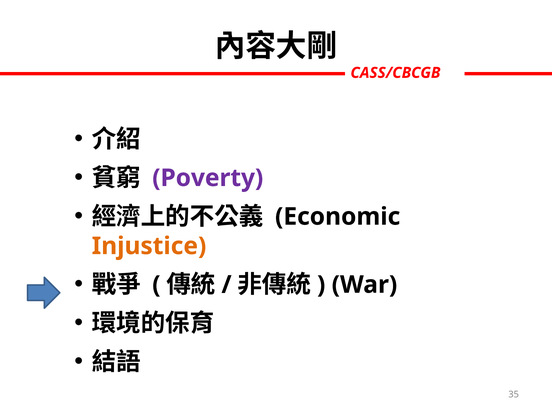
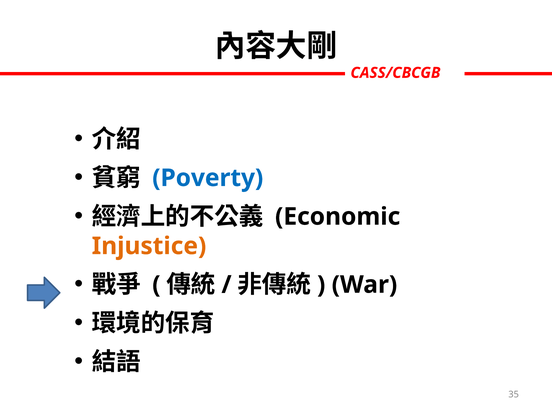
Poverty colour: purple -> blue
